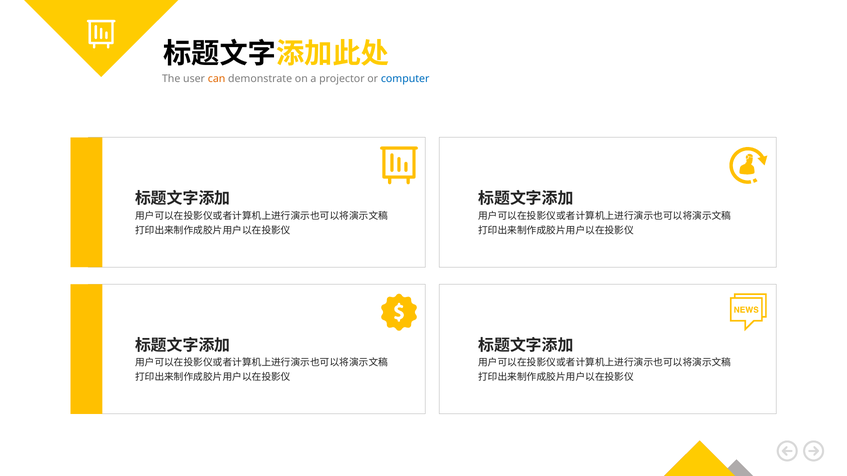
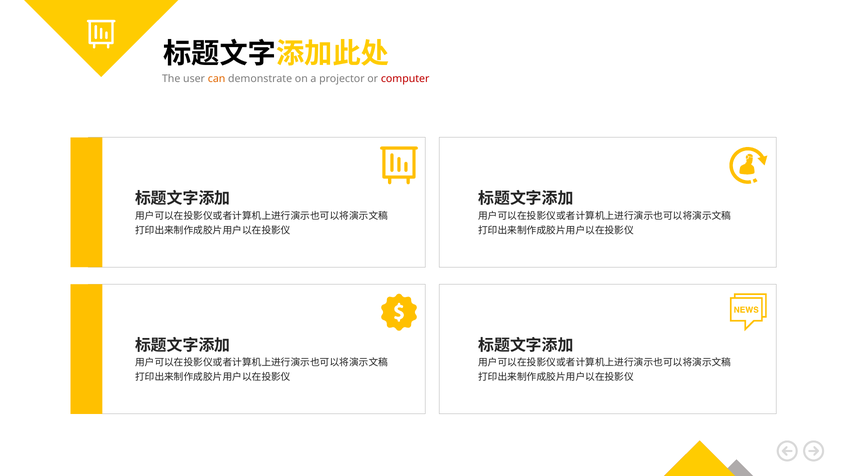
computer colour: blue -> red
